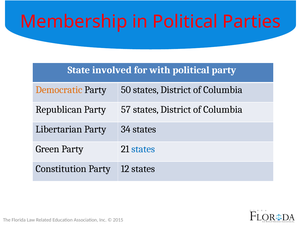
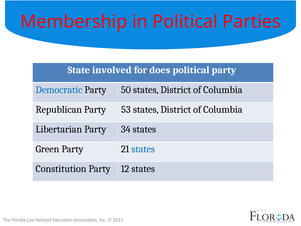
with: with -> does
Democratic colour: orange -> blue
57: 57 -> 53
